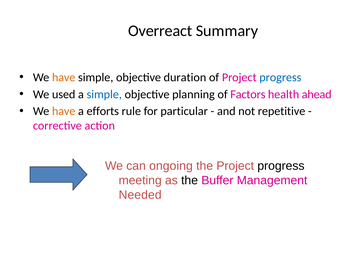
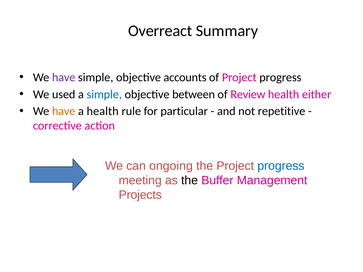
have at (64, 77) colour: orange -> purple
duration: duration -> accounts
progress at (280, 77) colour: blue -> black
planning: planning -> between
Factors: Factors -> Review
ahead: ahead -> either
a efforts: efforts -> health
progress at (281, 166) colour: black -> blue
Needed: Needed -> Projects
